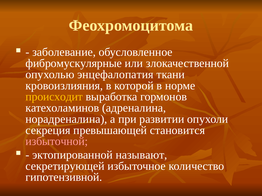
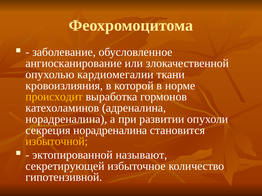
фибромускулярные: фибромускулярные -> ангиосканирование
энцефалопатия: энцефалопатия -> кардиомегалии
секреция превышающей: превышающей -> норадреналина
избыточной colour: pink -> yellow
